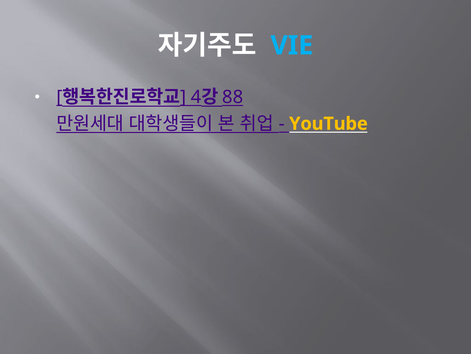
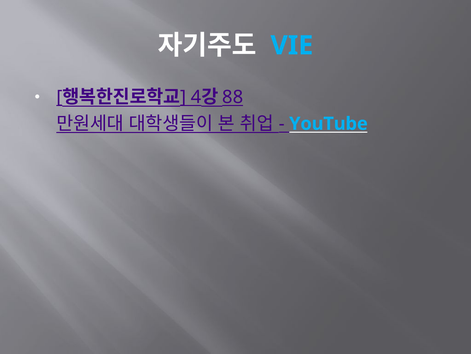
YouTube colour: yellow -> light blue
